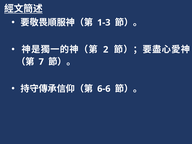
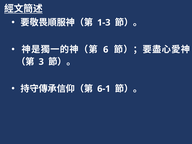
2: 2 -> 6
7: 7 -> 3
6-6: 6-6 -> 6-1
